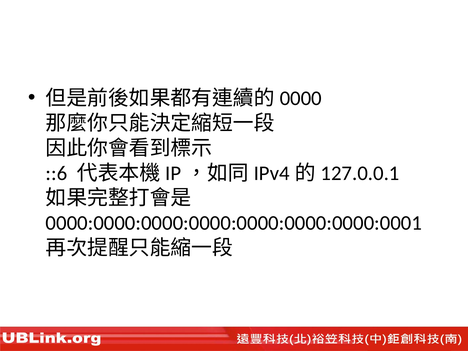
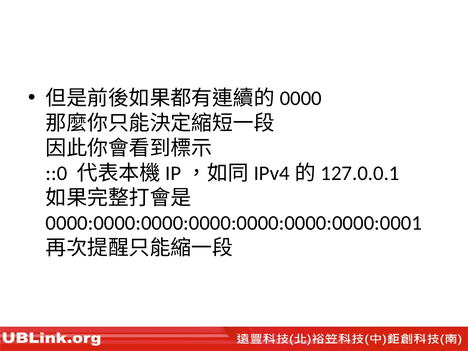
::6: ::6 -> ::0
